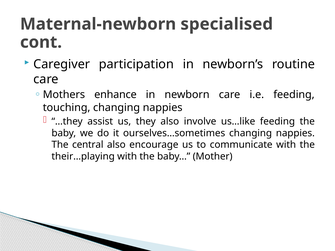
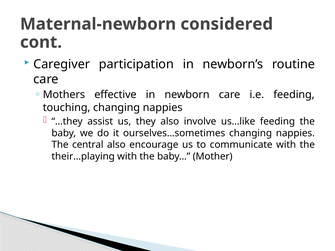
specialised: specialised -> considered
enhance: enhance -> effective
